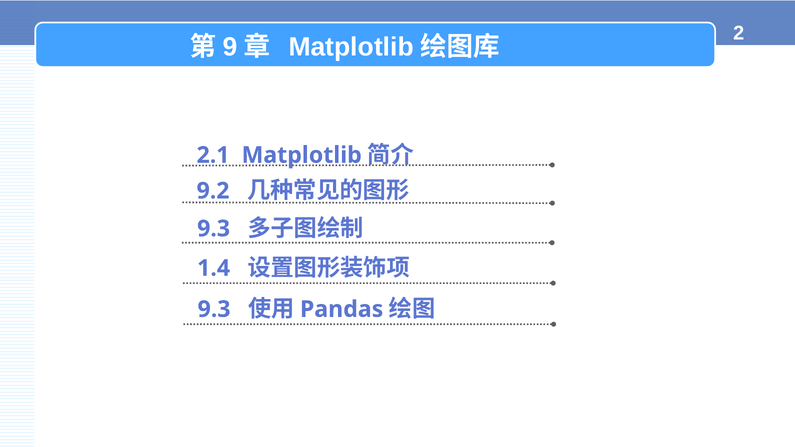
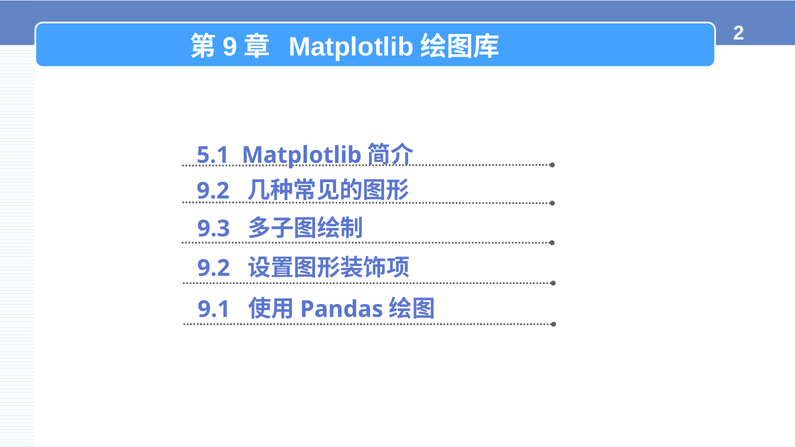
2.1: 2.1 -> 5.1
1.4 at (214, 268): 1.4 -> 9.2
9.3 at (214, 309): 9.3 -> 9.1
